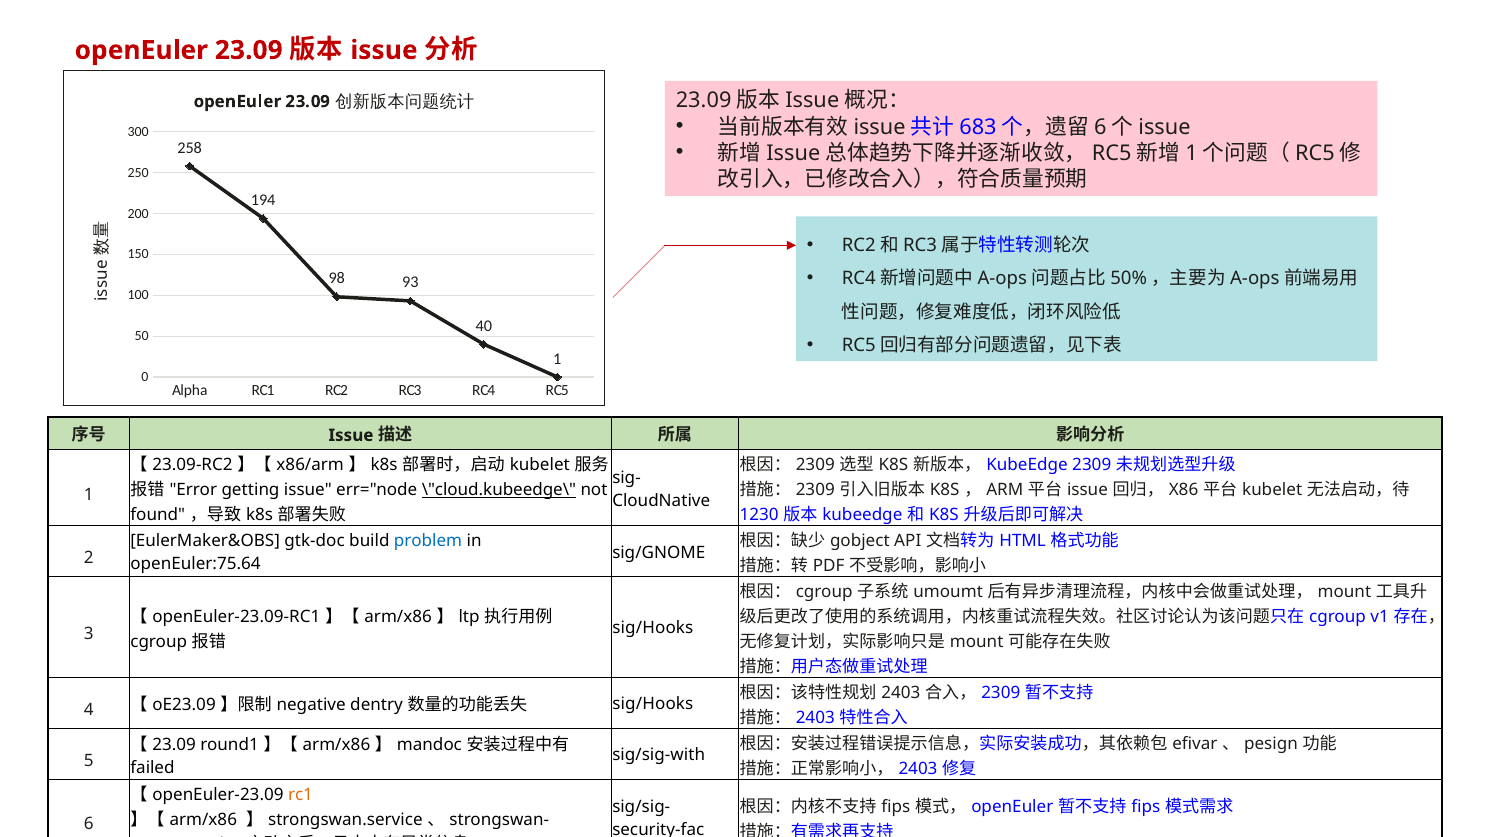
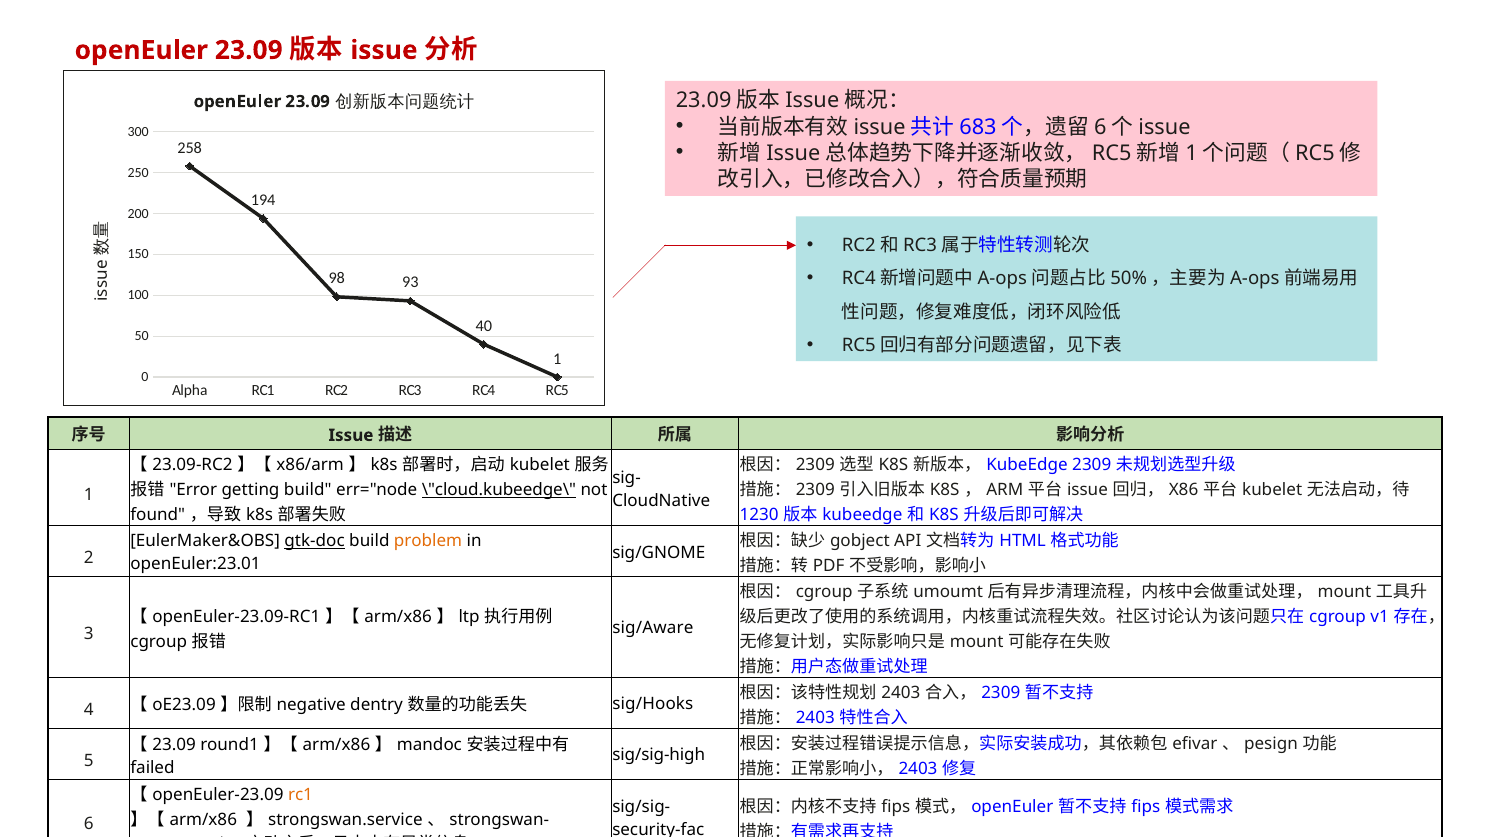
getting issue: issue -> build
gtk-doc underline: none -> present
problem colour: blue -> orange
openEuler:75.64: openEuler:75.64 -> openEuler:23.01
sig/Hooks at (653, 628): sig/Hooks -> sig/Aware
sig/sig-with: sig/sig-with -> sig/sig-high
